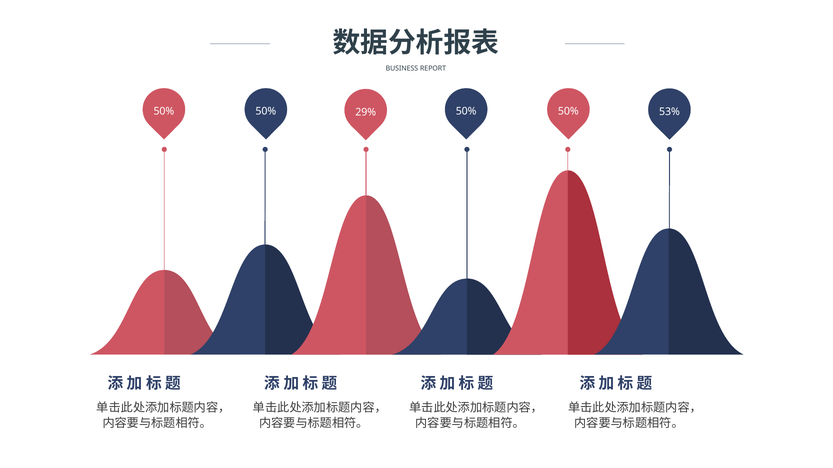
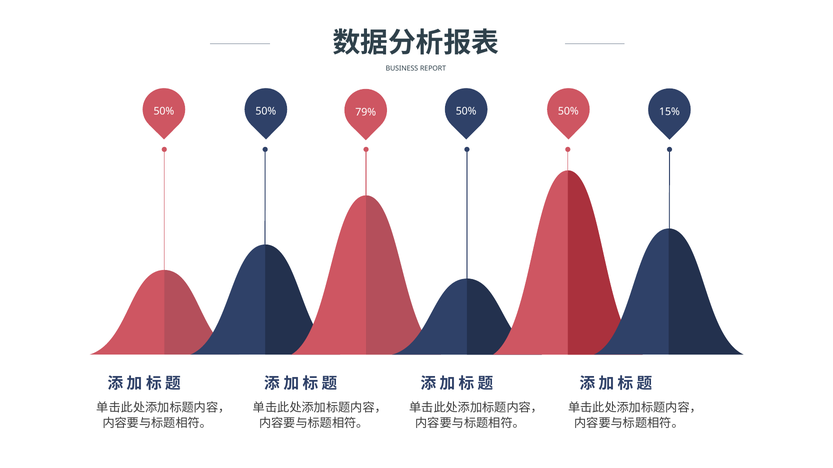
29%: 29% -> 79%
53%: 53% -> 15%
